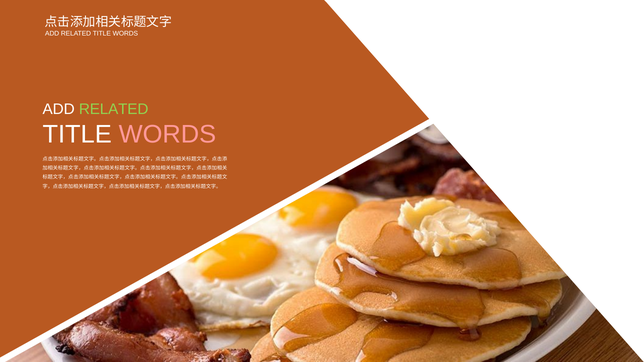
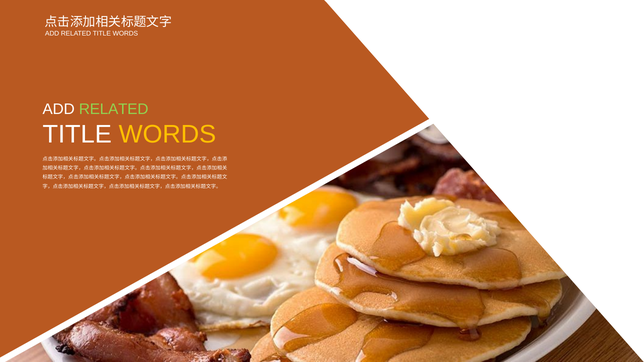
WORDS at (167, 134) colour: pink -> yellow
